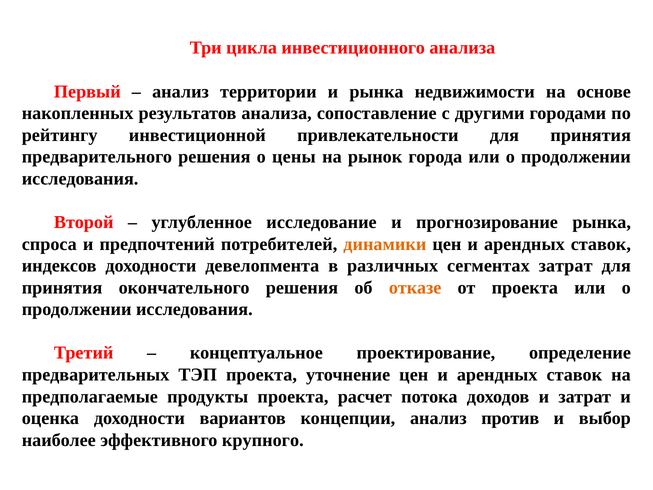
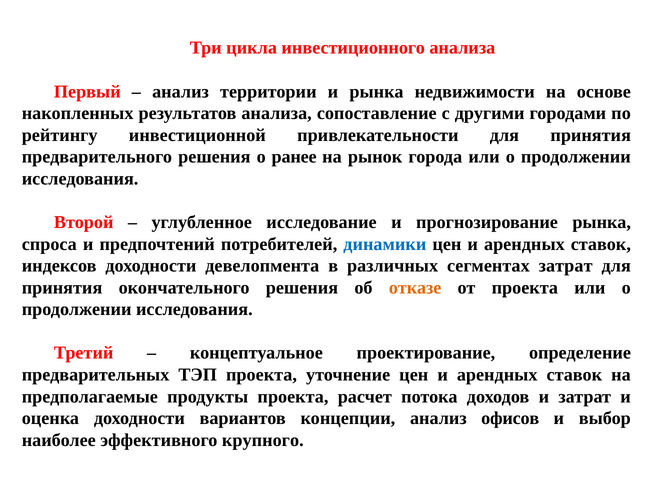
цены: цены -> ранее
динамики colour: orange -> blue
против: против -> офисов
